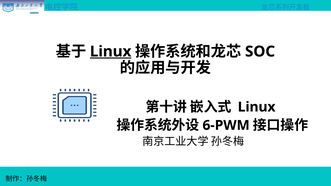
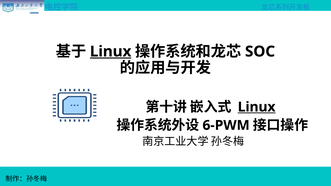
Linux at (257, 107) underline: none -> present
